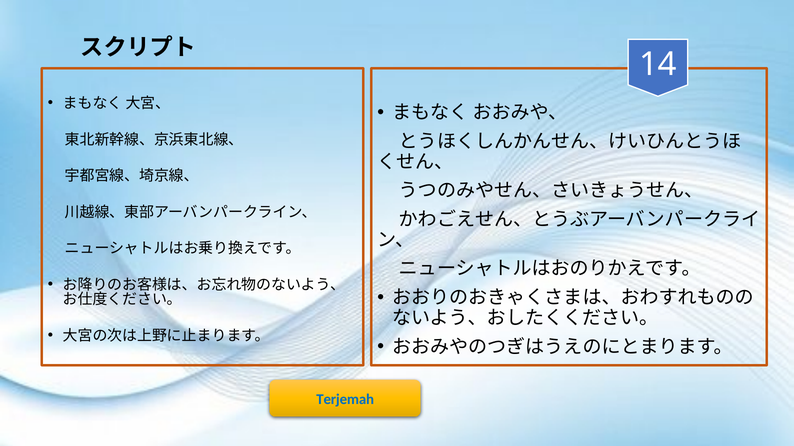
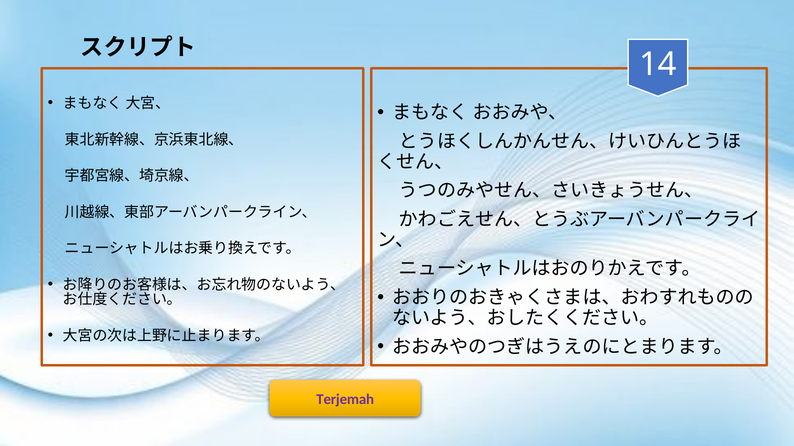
Terjemah colour: blue -> purple
